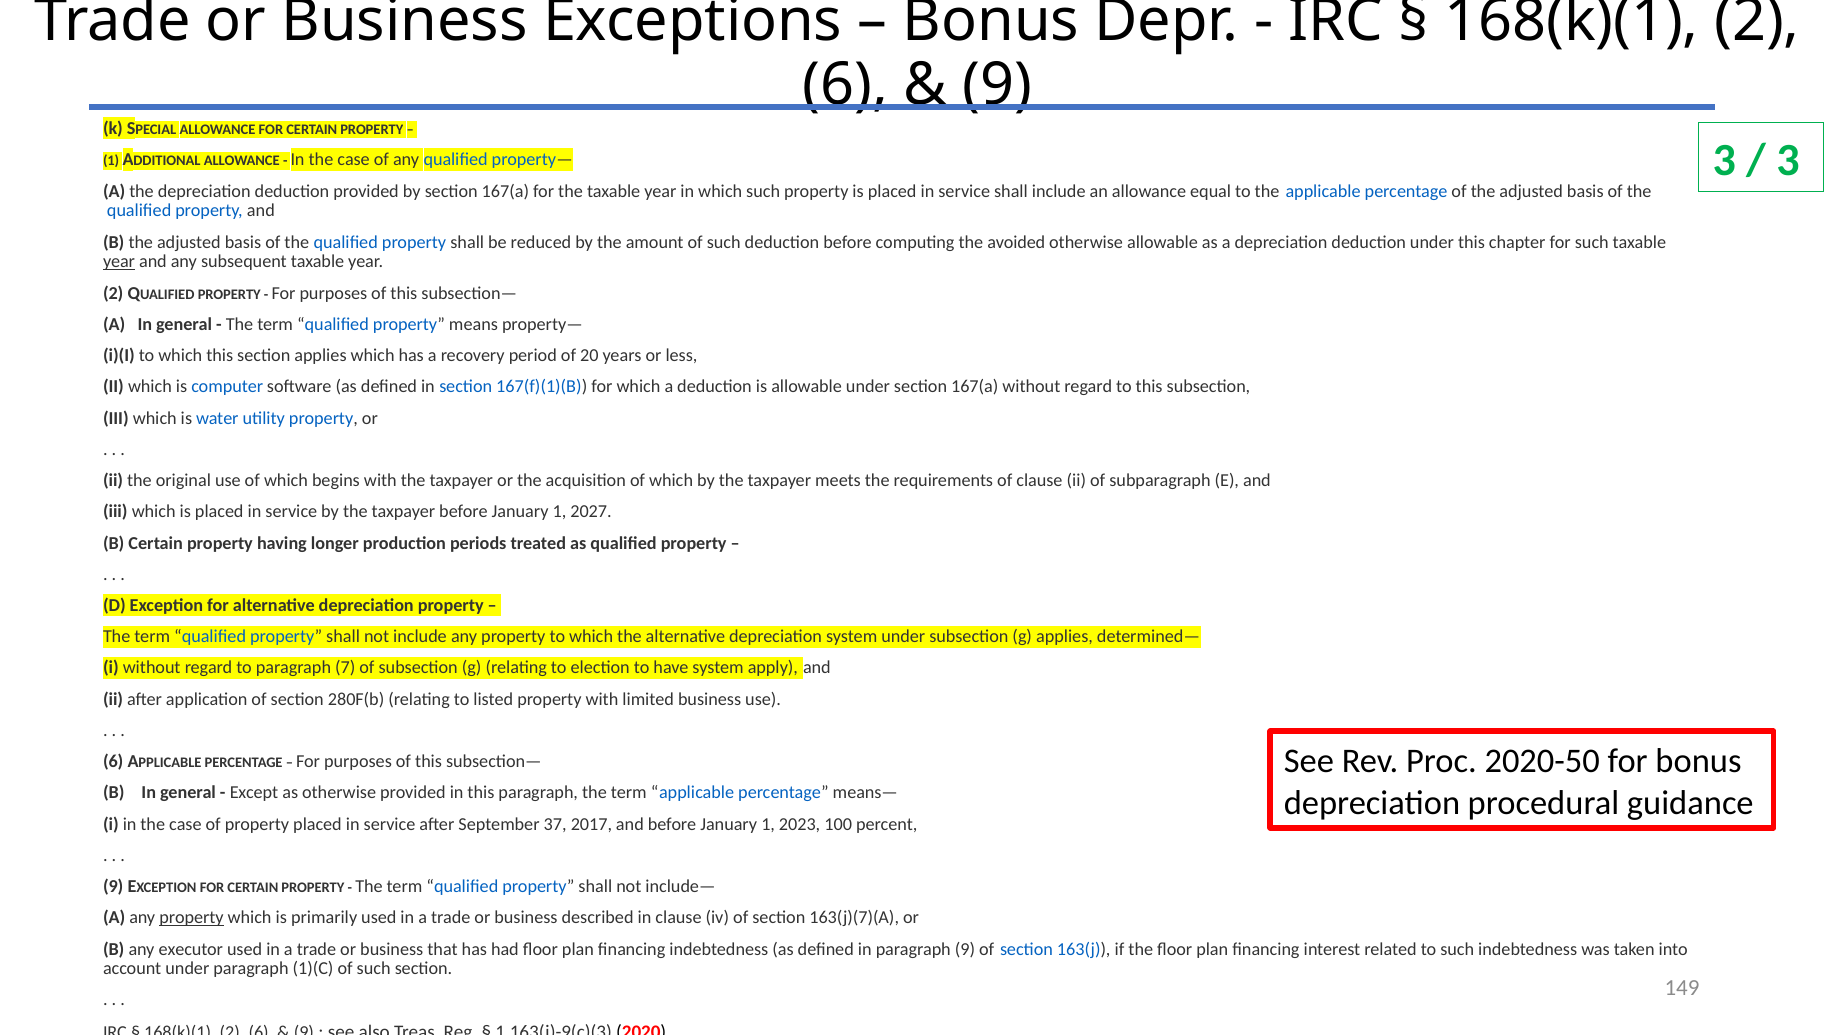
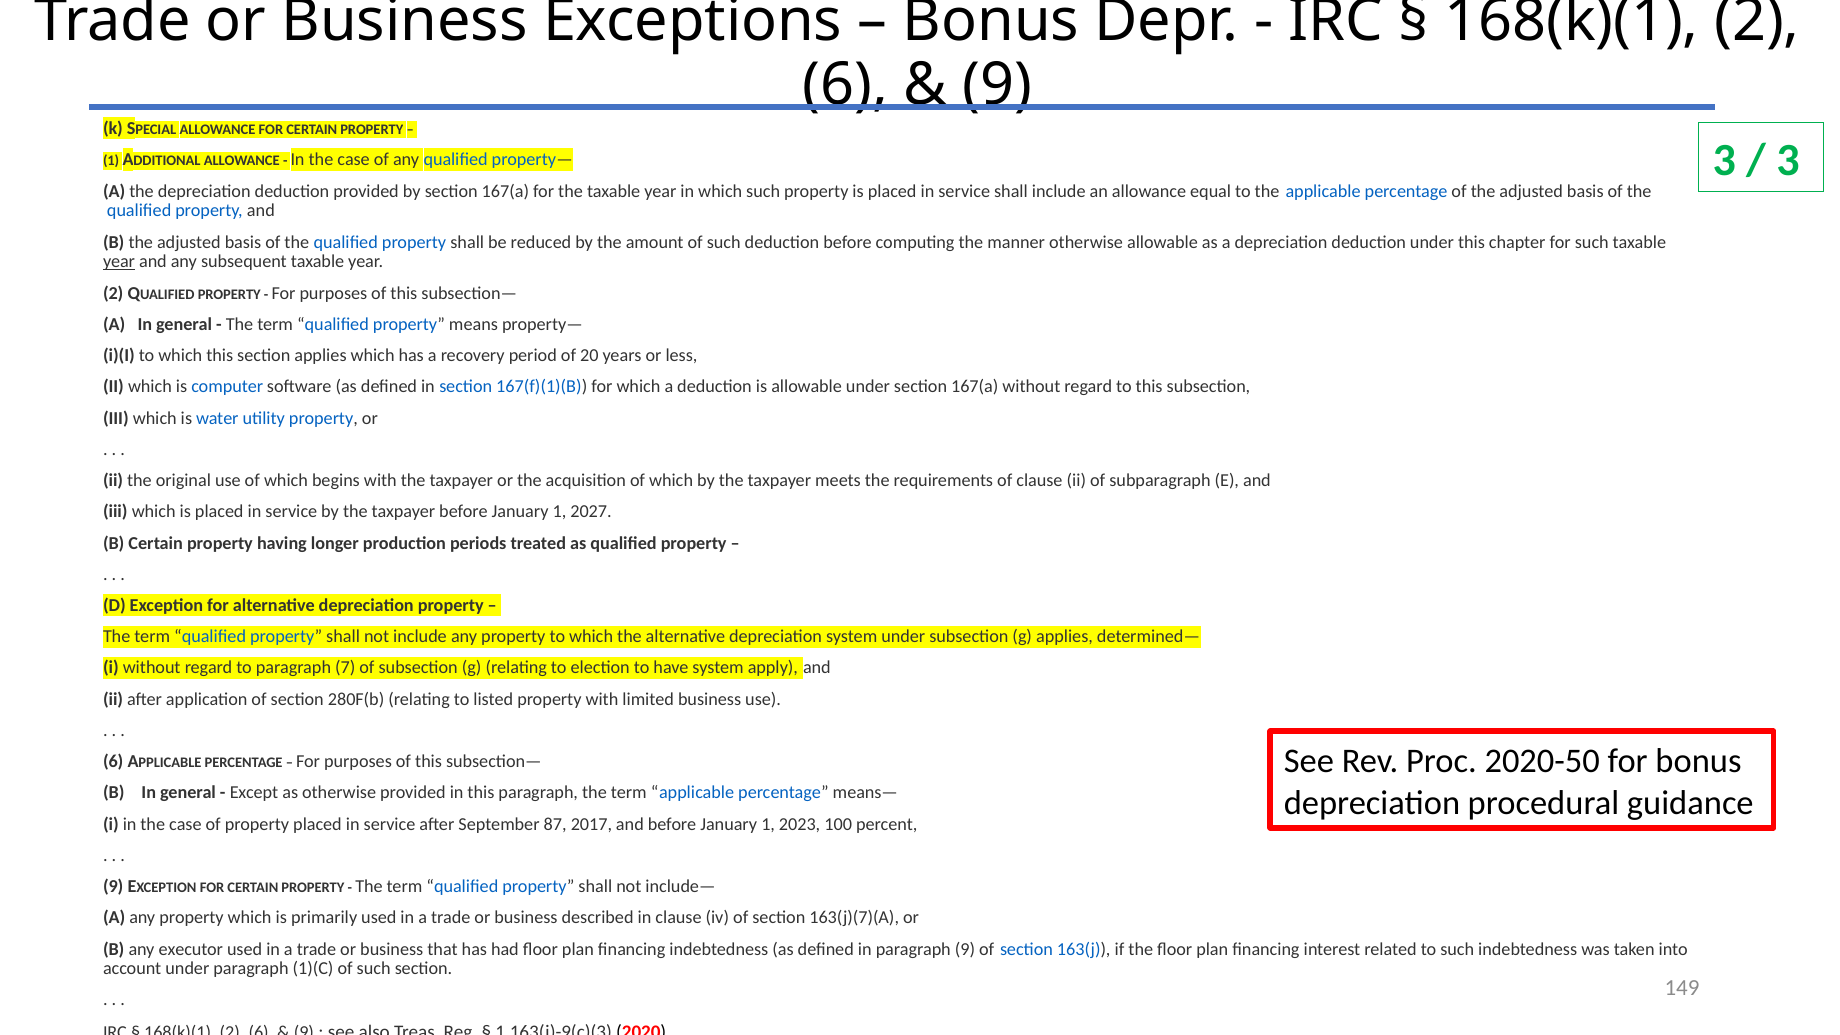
avoided: avoided -> manner
37: 37 -> 87
property at (192, 918) underline: present -> none
